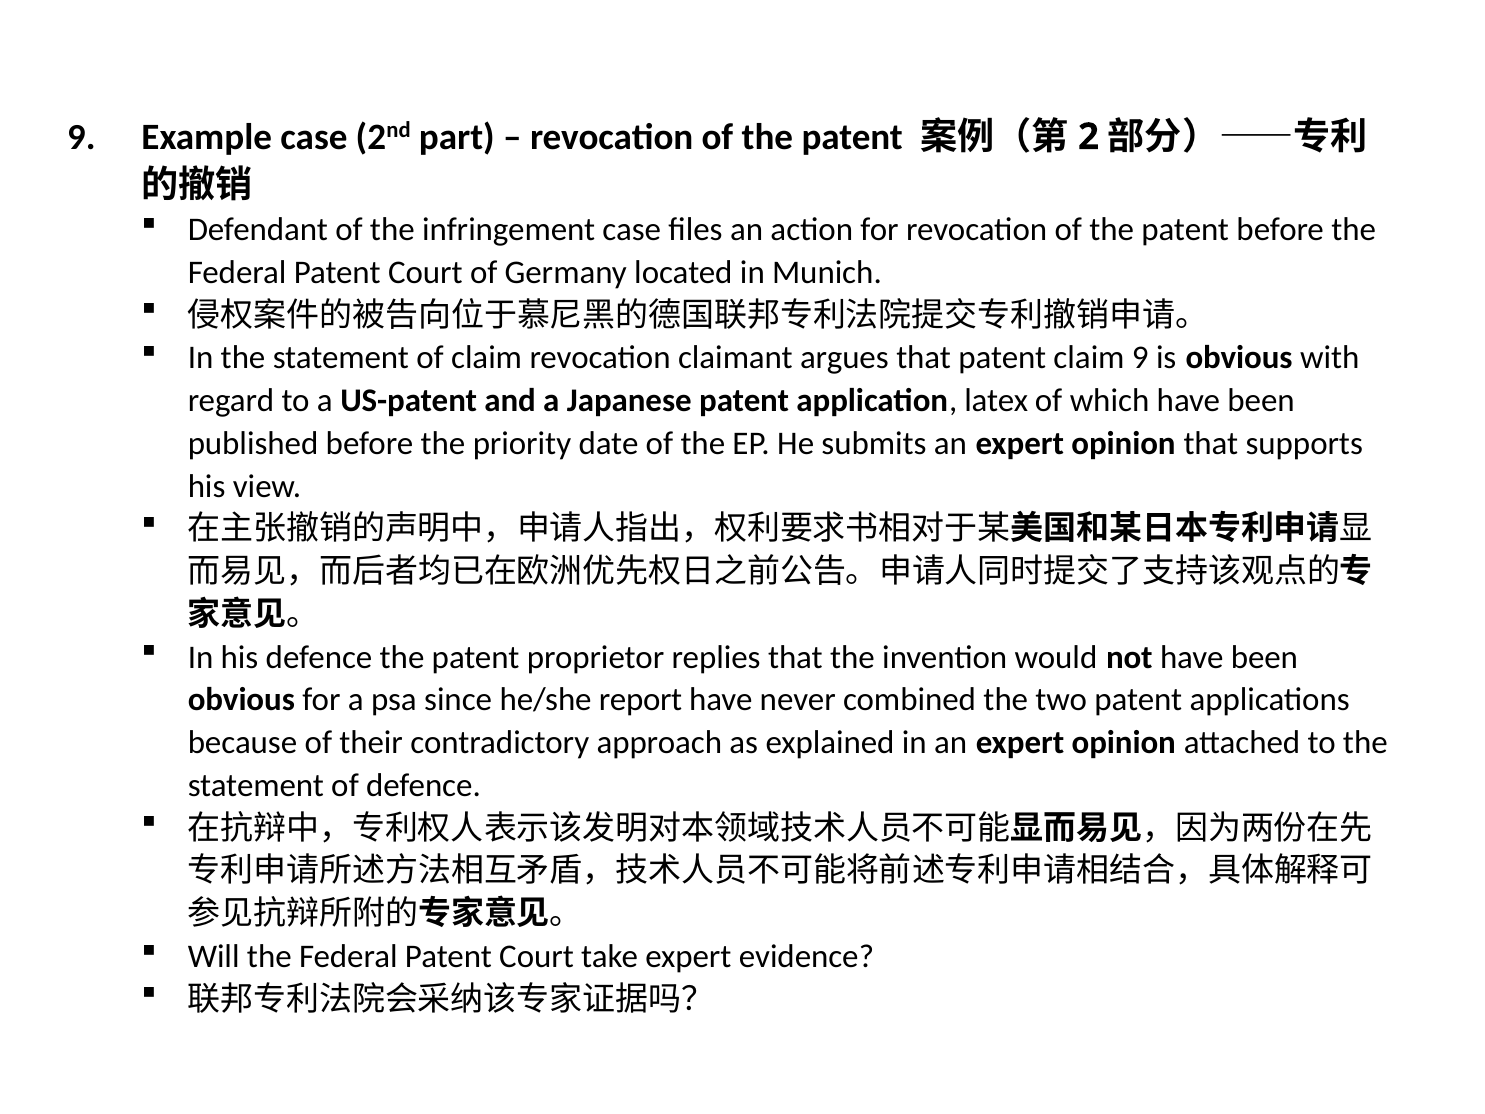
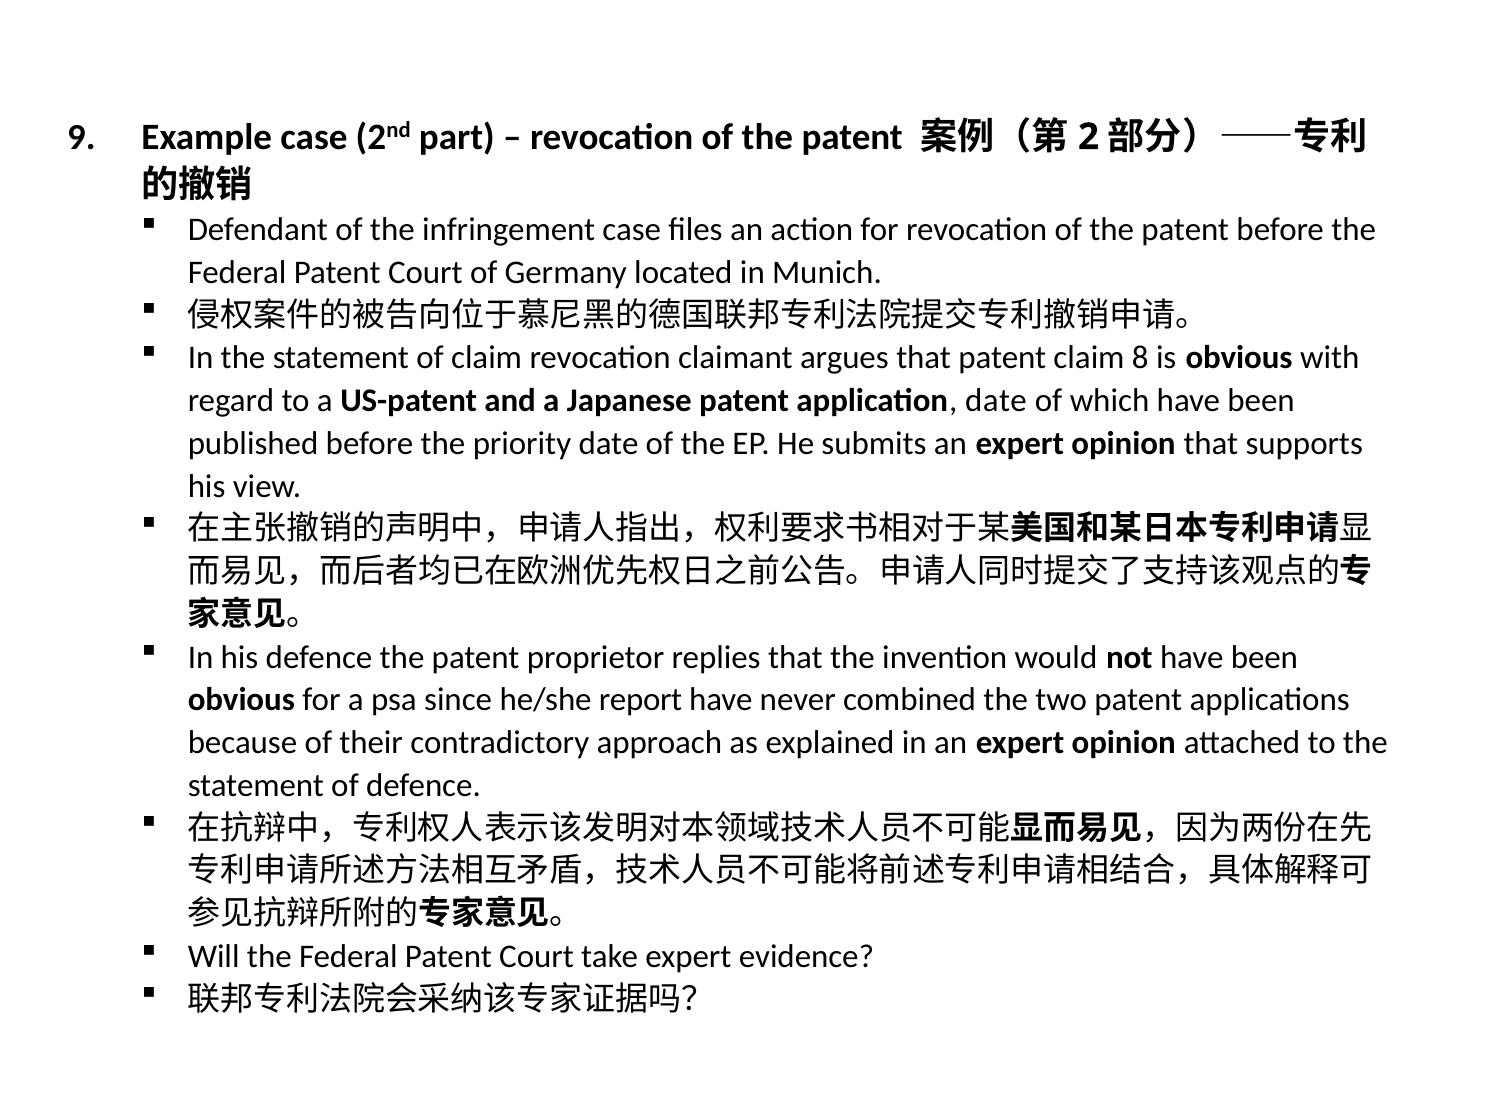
claim 9: 9 -> 8
application latex: latex -> date
